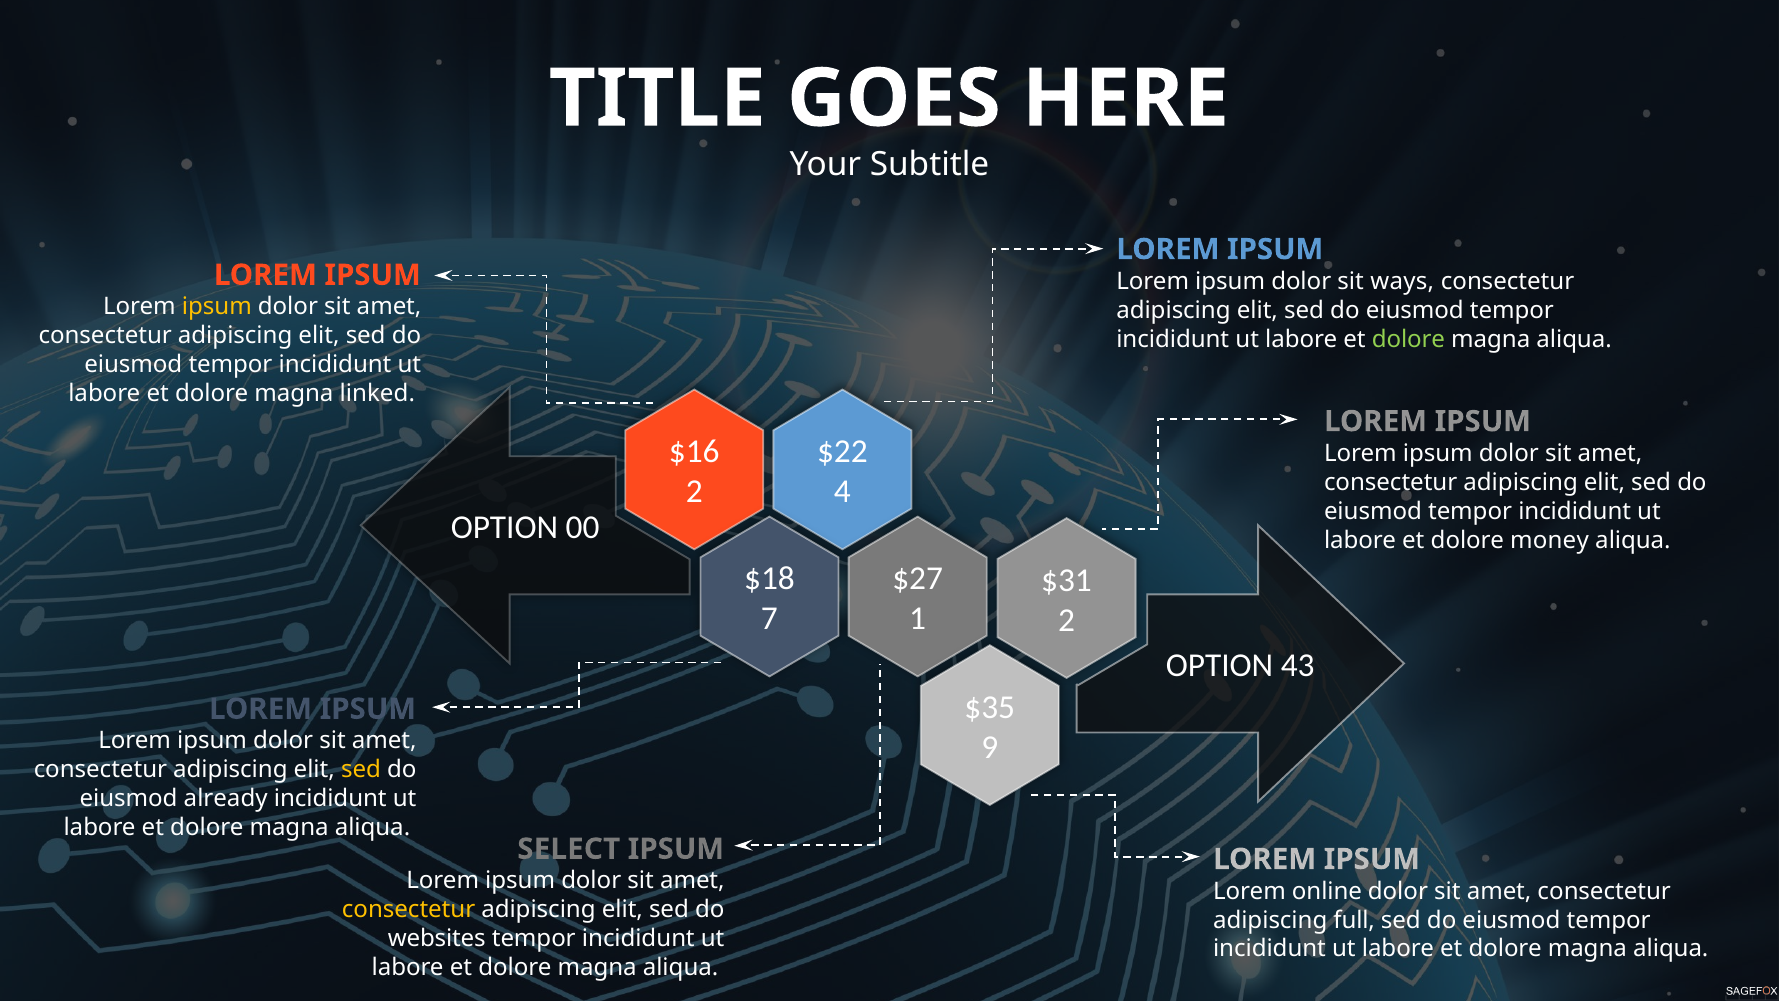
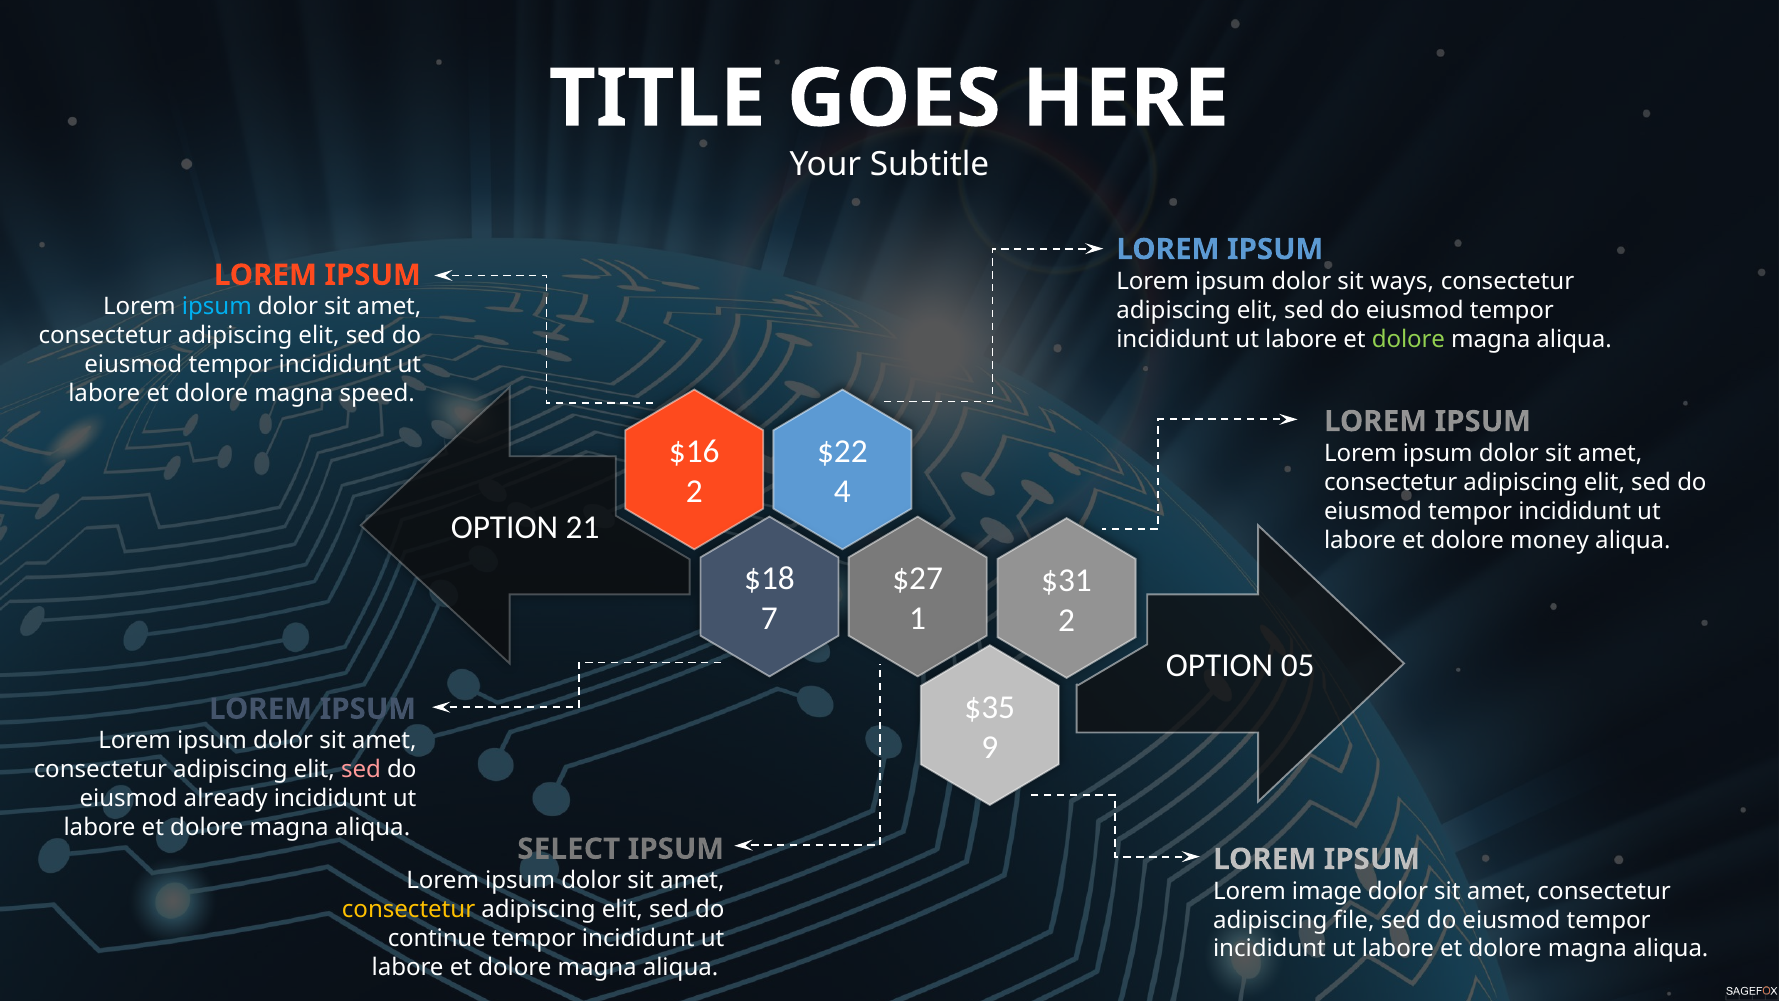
ipsum at (217, 307) colour: yellow -> light blue
linked: linked -> speed
00: 00 -> 21
43: 43 -> 05
sed at (361, 770) colour: yellow -> pink
online: online -> image
full: full -> file
websites: websites -> continue
